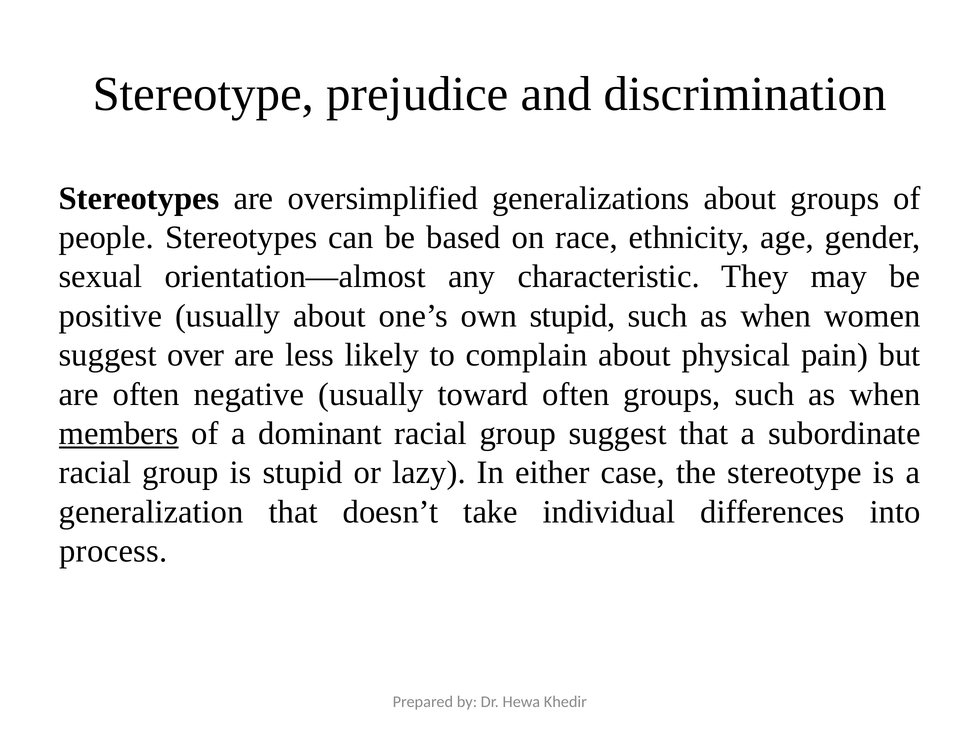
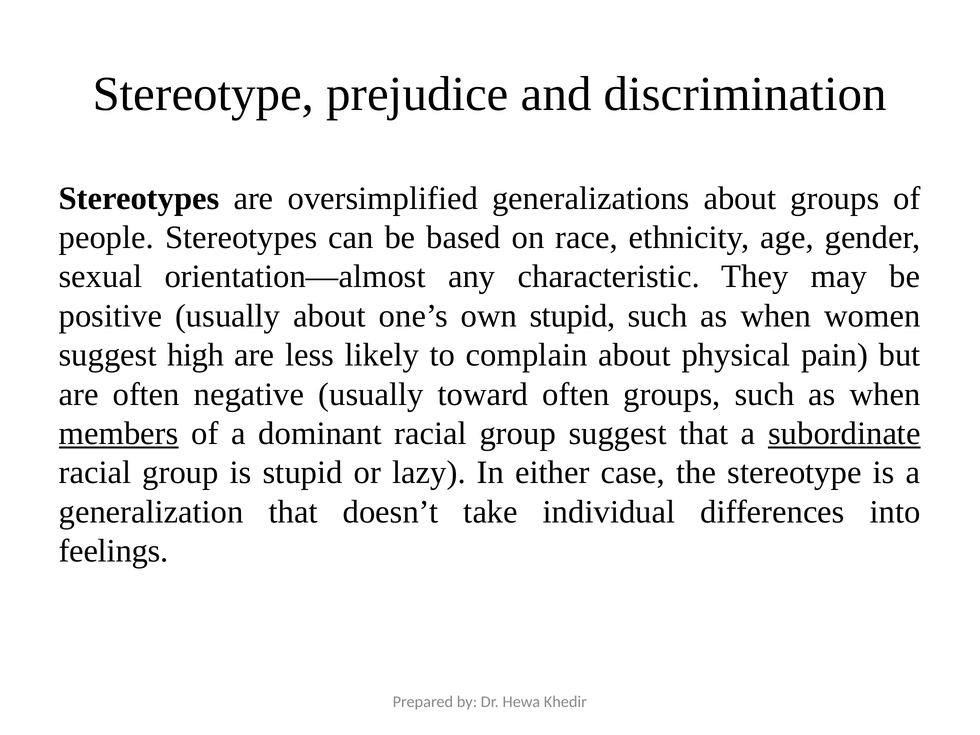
over: over -> high
subordinate underline: none -> present
process: process -> feelings
